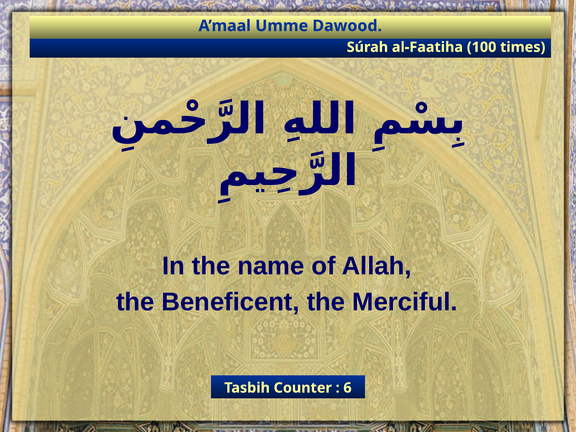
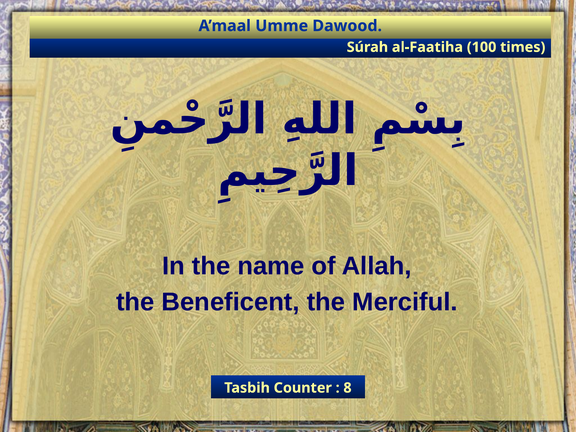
6: 6 -> 8
